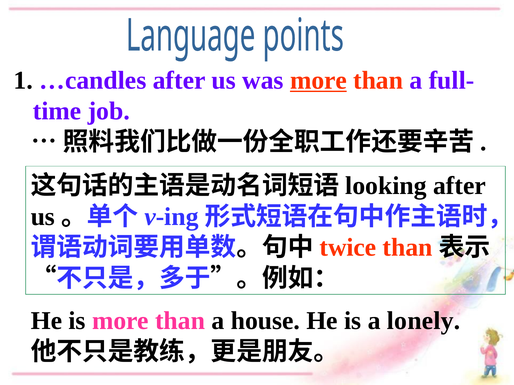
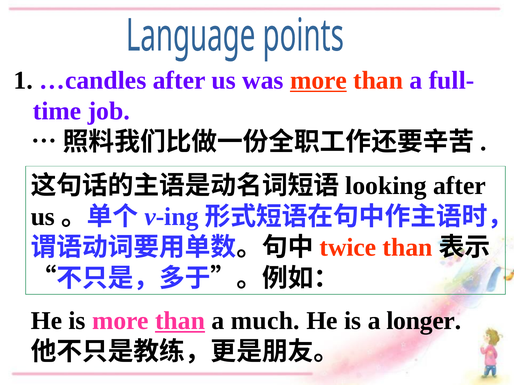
than at (180, 321) underline: none -> present
house: house -> much
lonely: lonely -> longer
